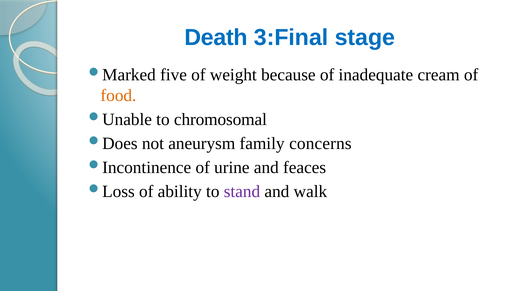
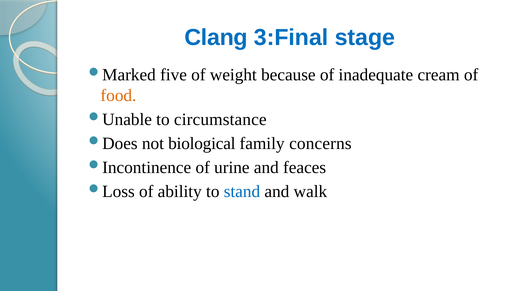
Death: Death -> Clang
chromosomal: chromosomal -> circumstance
aneurysm: aneurysm -> biological
stand colour: purple -> blue
